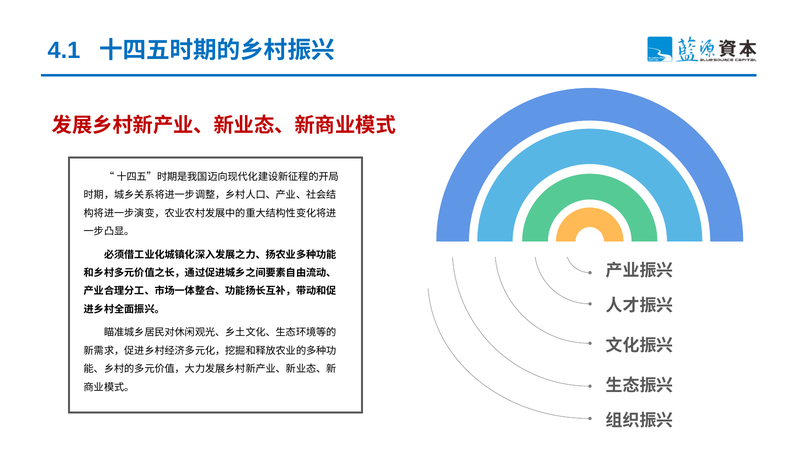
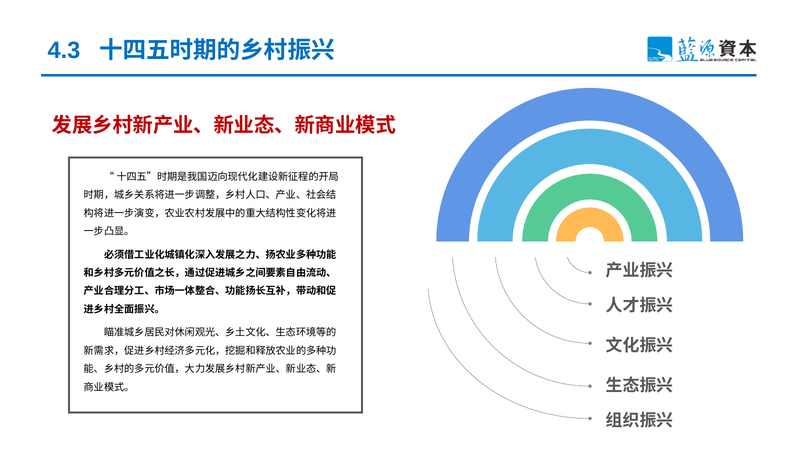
4.1: 4.1 -> 4.3
